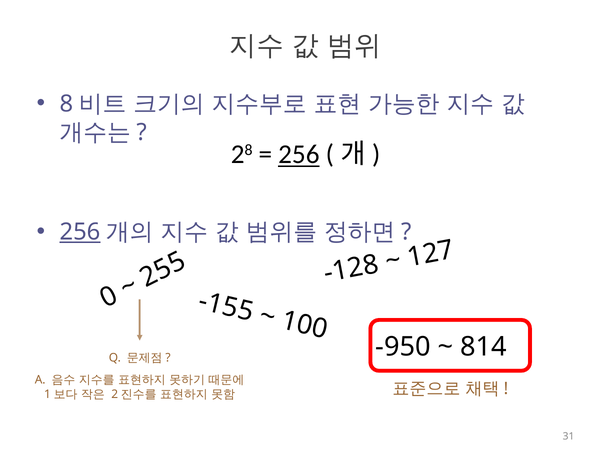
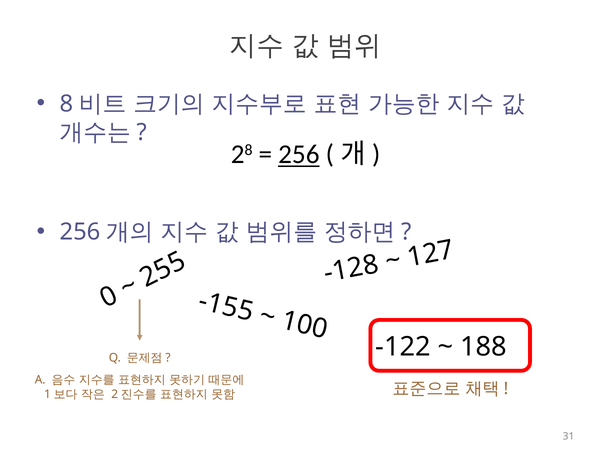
256 at (80, 232) underline: present -> none
-950: -950 -> -122
814: 814 -> 188
